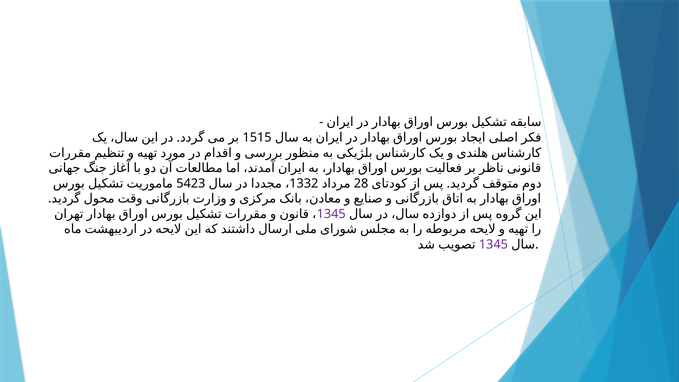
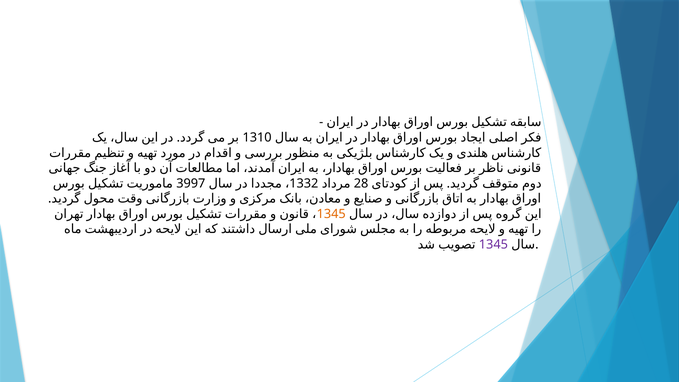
1515: 1515 -> 1310
5423: 5423 -> 3997
1345 at (331, 214) colour: purple -> orange
